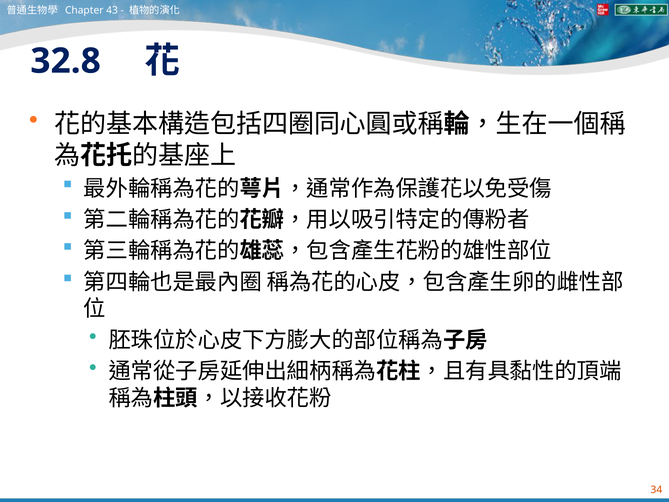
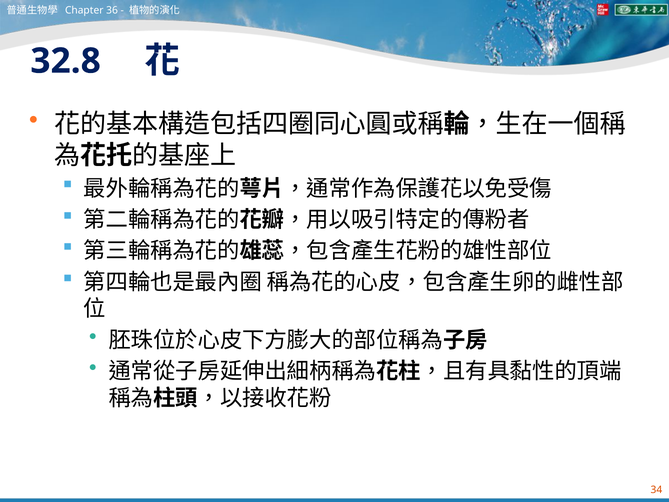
43: 43 -> 36
